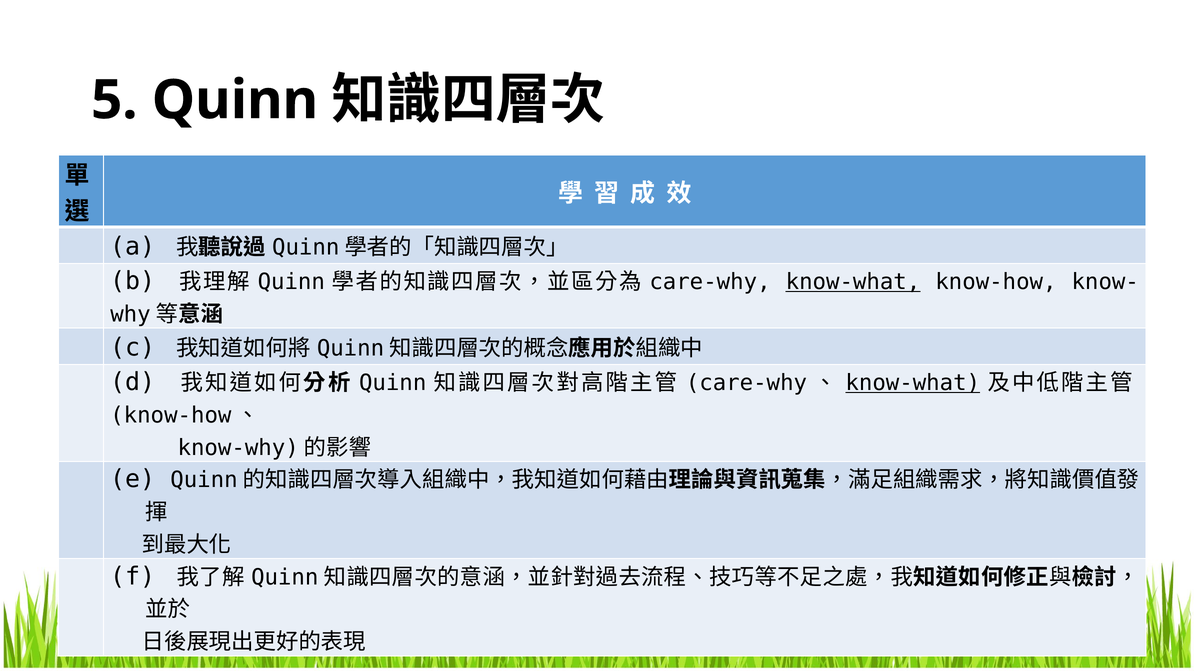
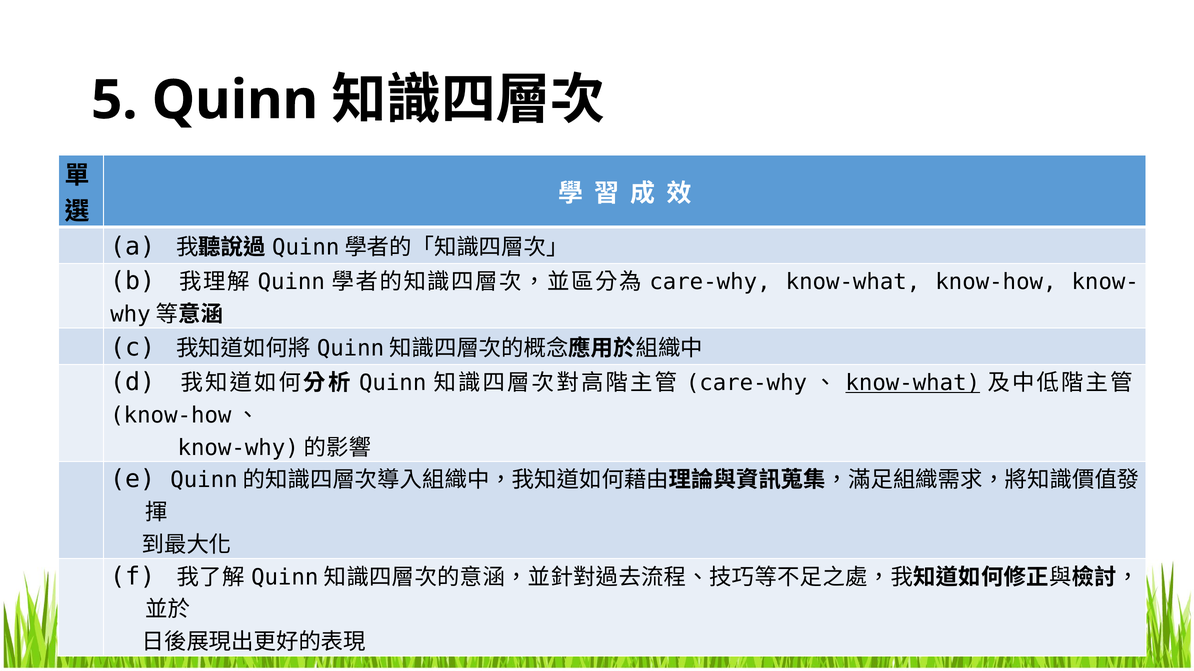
know-what at (853, 282) underline: present -> none
